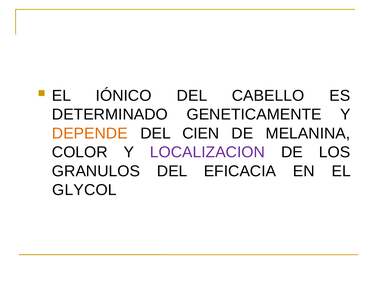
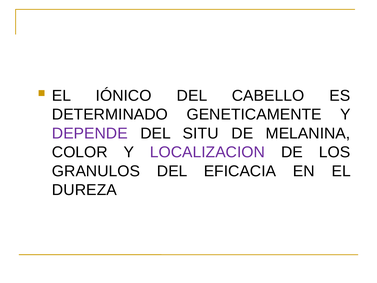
DEPENDE colour: orange -> purple
CIEN: CIEN -> SITU
GLYCOL: GLYCOL -> DUREZA
